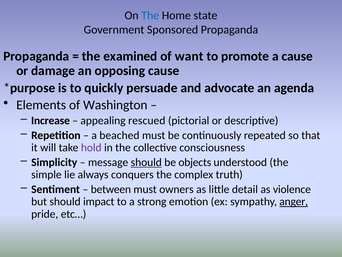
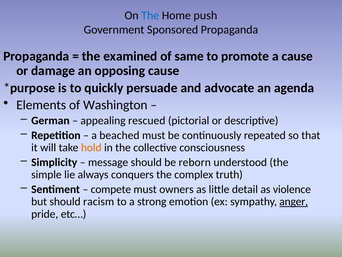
state: state -> push
want: want -> same
Increase: Increase -> German
hold colour: purple -> orange
should at (146, 162) underline: present -> none
objects: objects -> reborn
between: between -> compete
impact: impact -> racism
